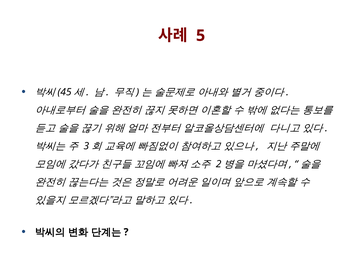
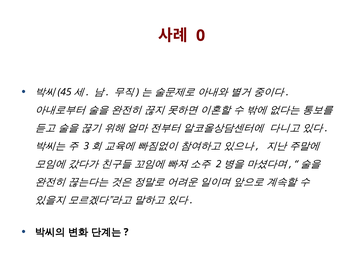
5: 5 -> 0
